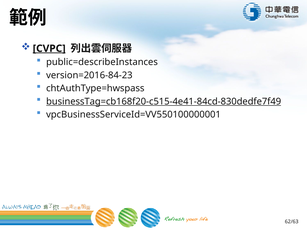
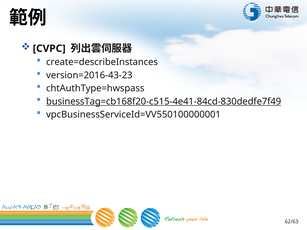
CVPC underline: present -> none
public=describeInstances: public=describeInstances -> create=describeInstances
version=2016-84-23: version=2016-84-23 -> version=2016-43-23
